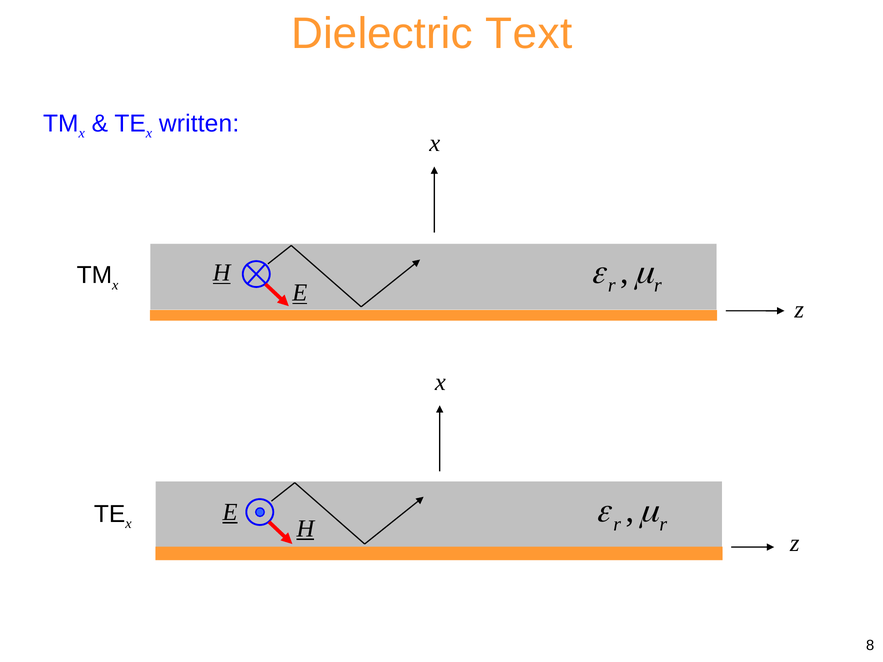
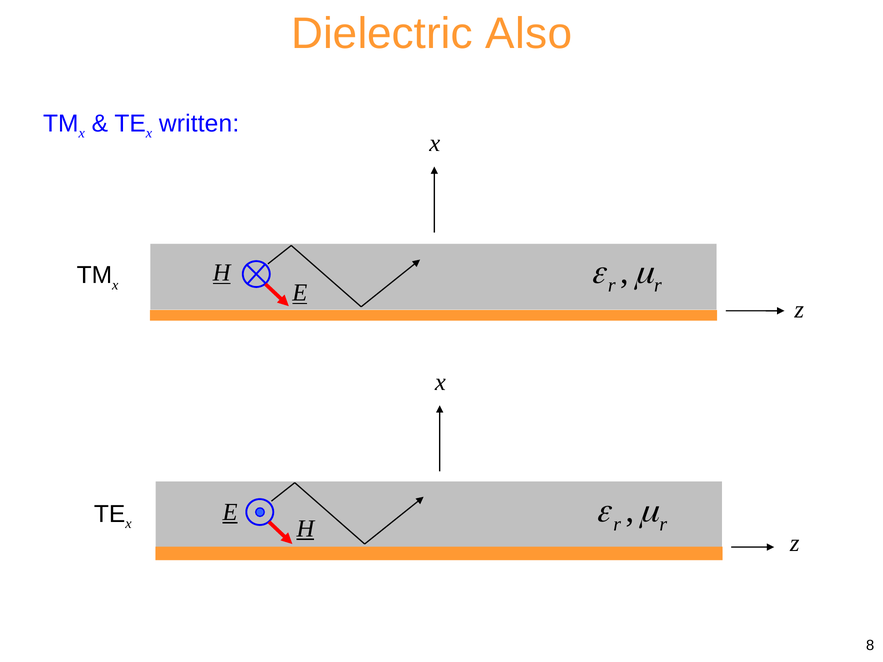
Text: Text -> Also
